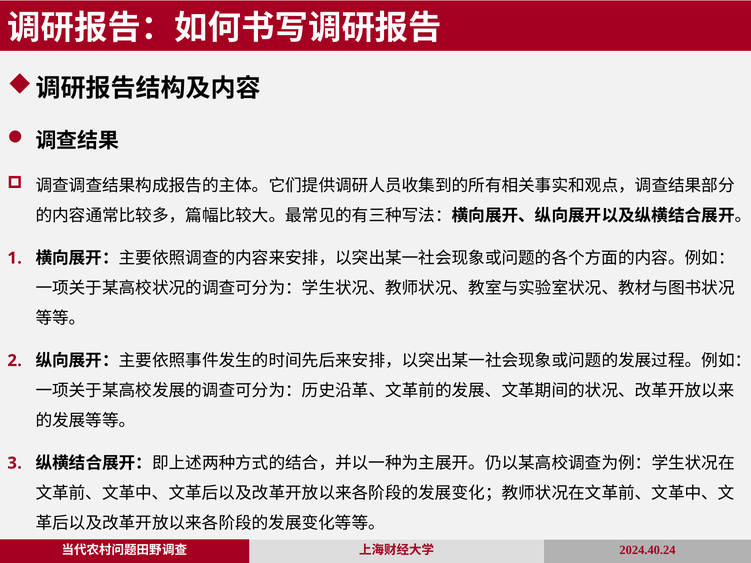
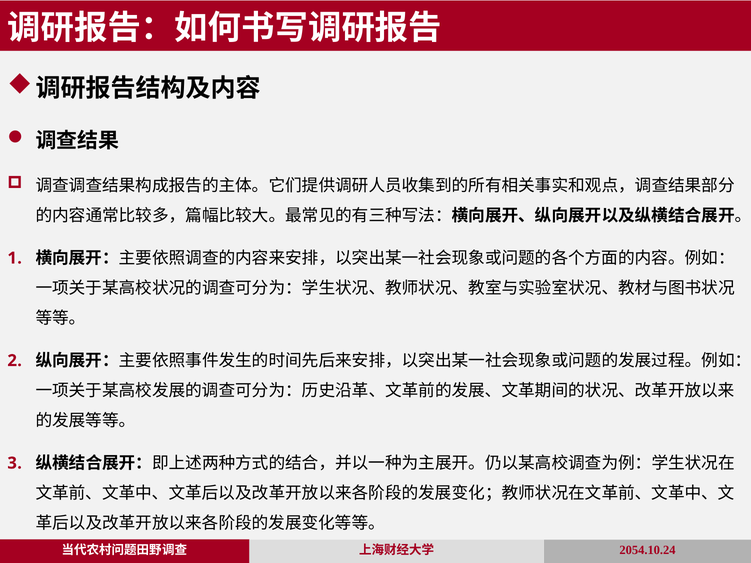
2024.40.24: 2024.40.24 -> 2054.10.24
